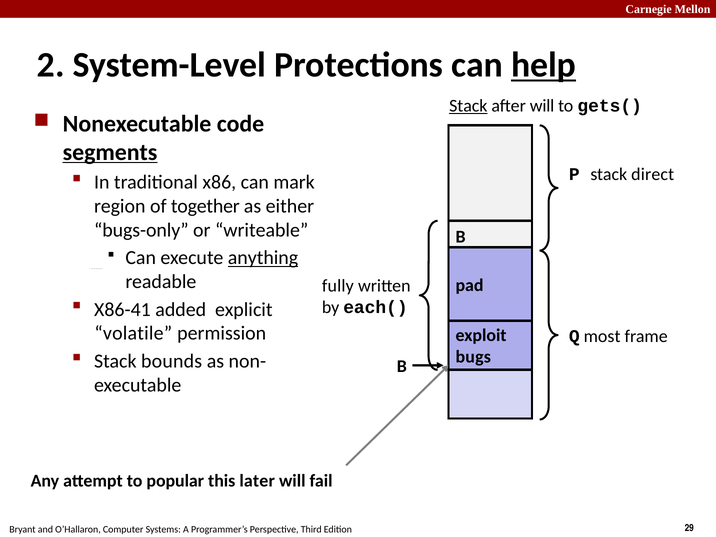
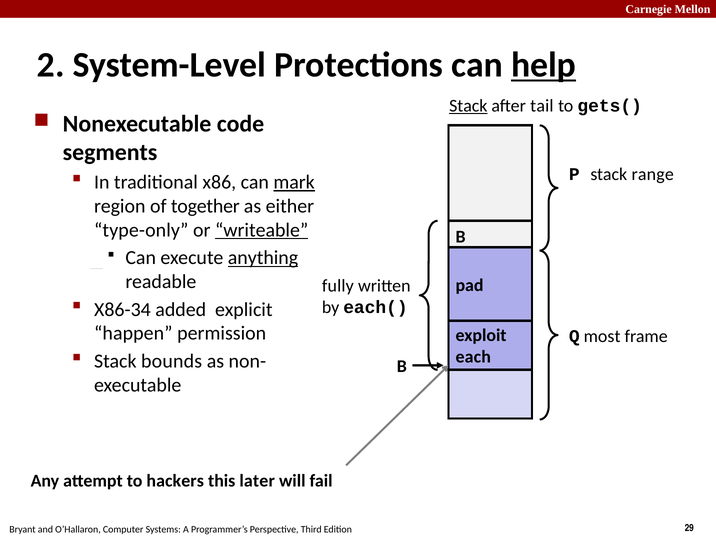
after will: will -> tail
segments underline: present -> none
direct: direct -> range
mark underline: none -> present
bugs-only: bugs-only -> type-only
writeable underline: none -> present
X86-41: X86-41 -> X86-34
volatile: volatile -> happen
bugs: bugs -> each
popular: popular -> hackers
